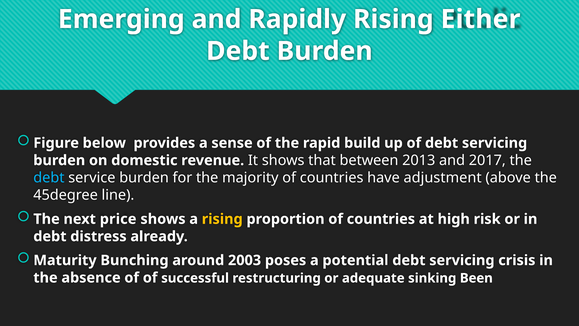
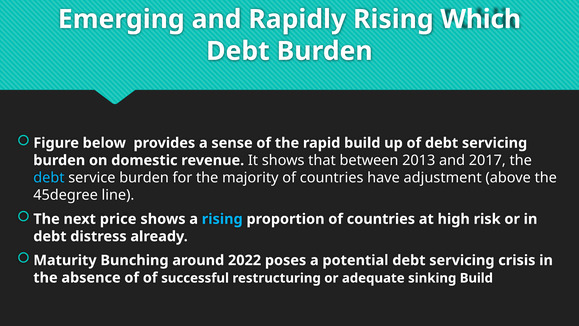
Either: Either -> Which
rising at (222, 219) colour: yellow -> light blue
2003: 2003 -> 2022
sinking Been: Been -> Build
